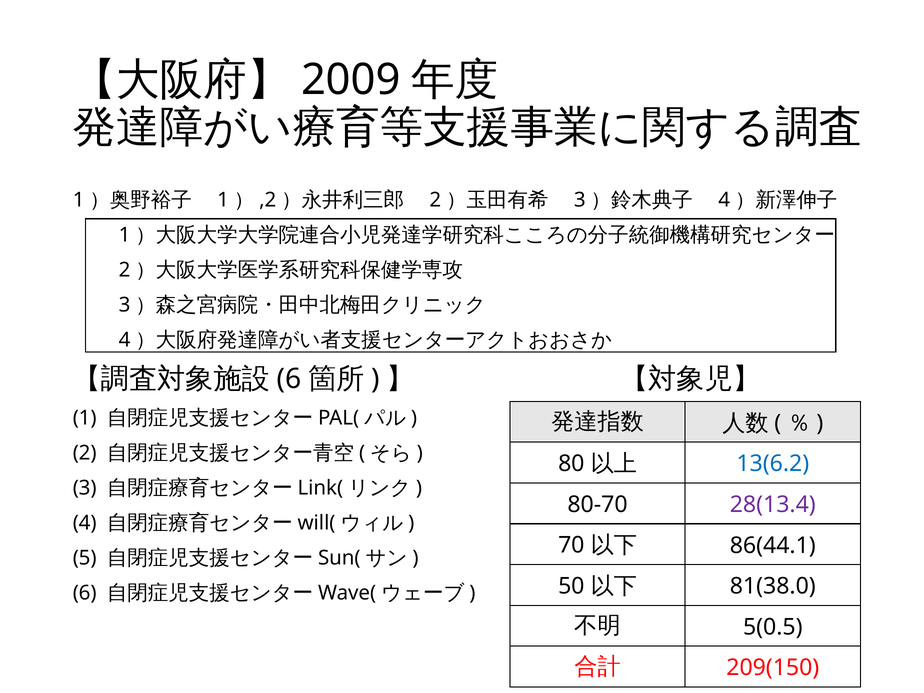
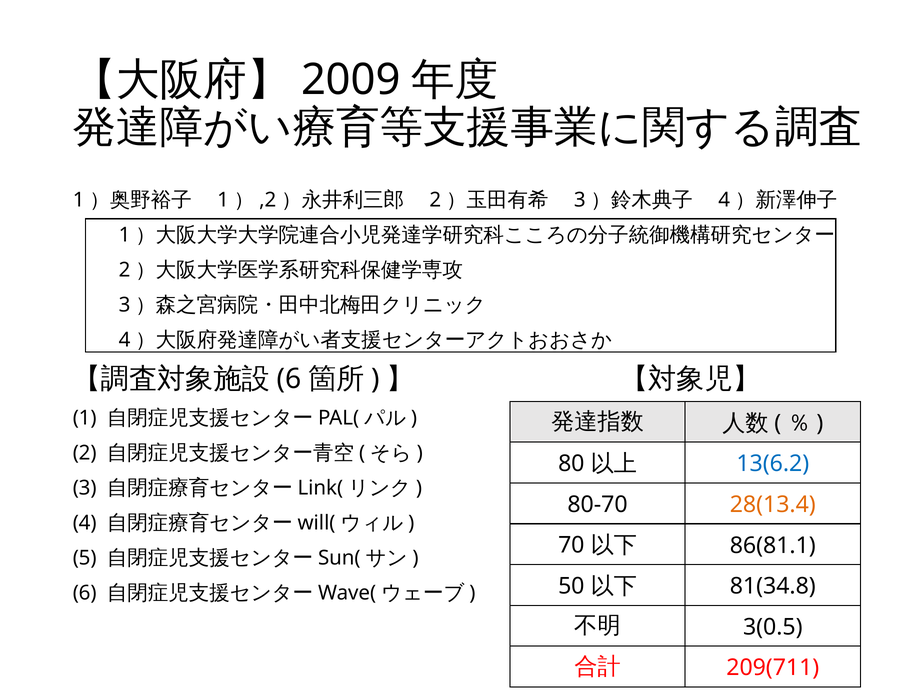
28(13.4 colour: purple -> orange
86(44.1: 86(44.1 -> 86(81.1
81(38.0: 81(38.0 -> 81(34.8
5(0.5: 5(0.5 -> 3(0.5
209(150: 209(150 -> 209(711
